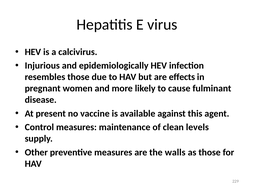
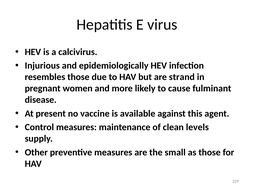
effects: effects -> strand
walls: walls -> small
